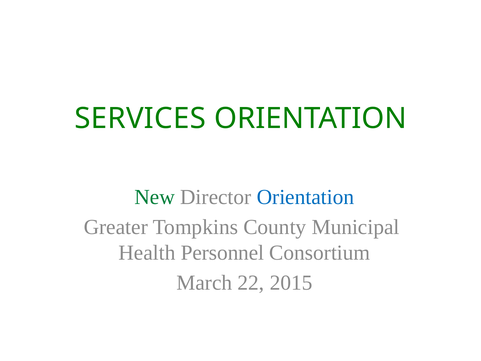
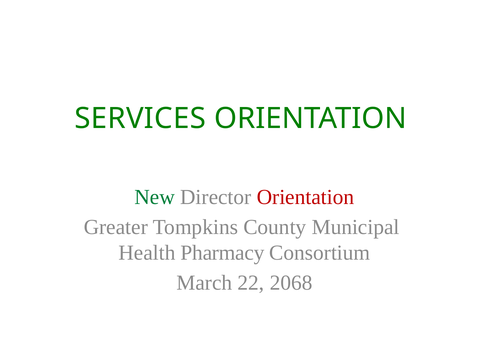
Orientation at (305, 197) colour: blue -> red
Personnel: Personnel -> Pharmacy
2015: 2015 -> 2068
